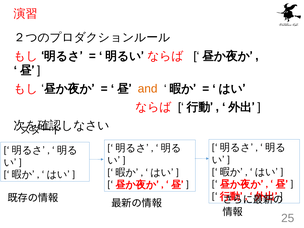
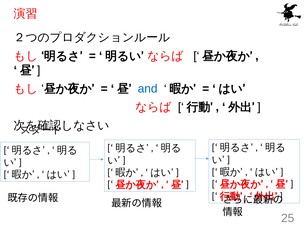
and colour: orange -> blue
